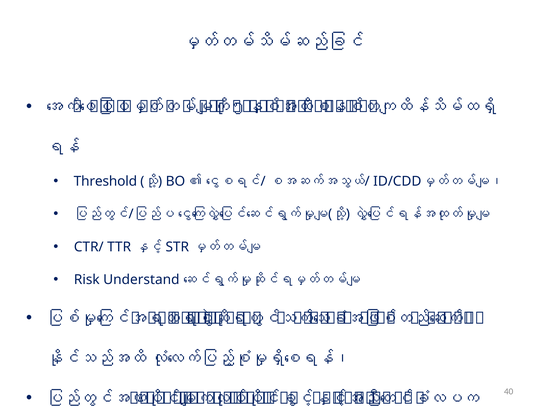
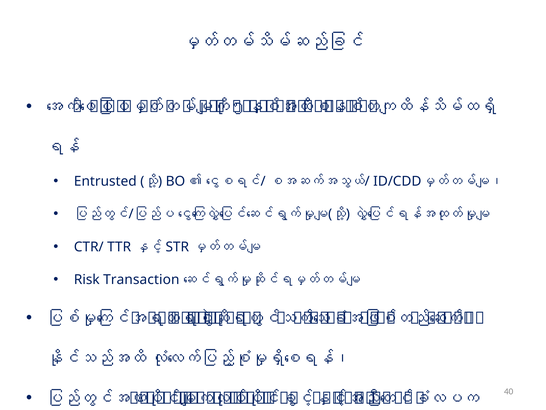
Threshold: Threshold -> Entrusted
Understand: Understand -> Transaction
